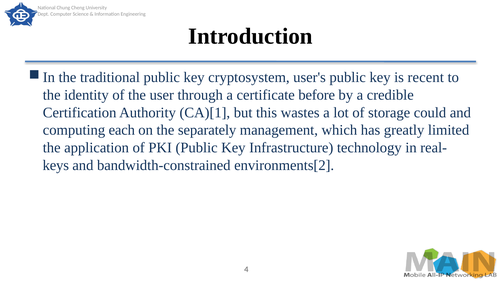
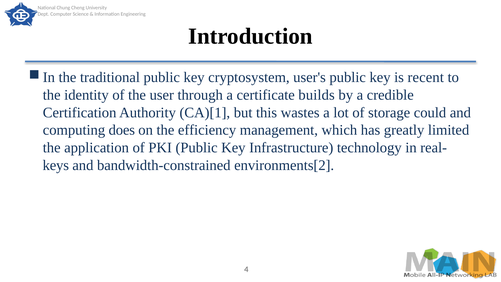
before: before -> builds
each: each -> does
separately: separately -> efficiency
